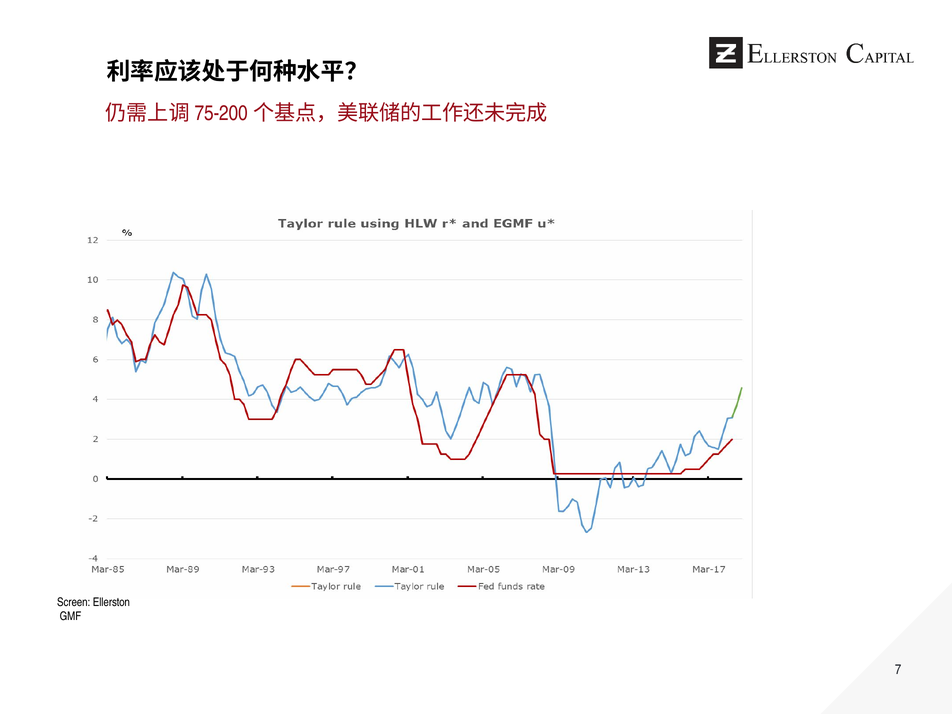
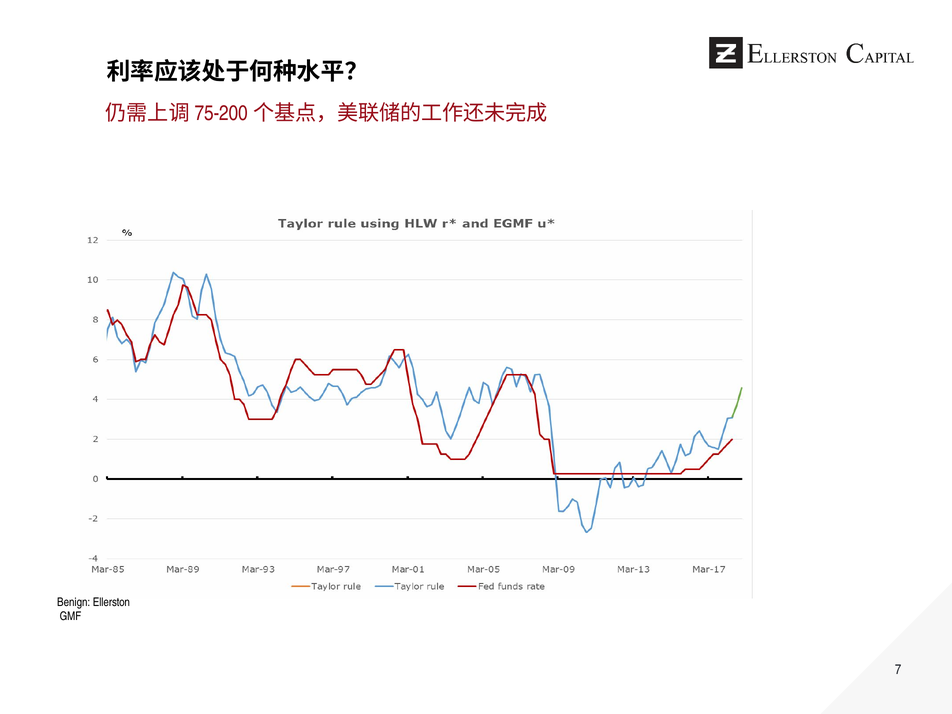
Screen: Screen -> Benign
